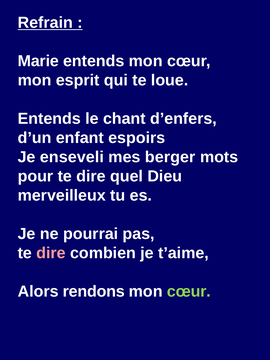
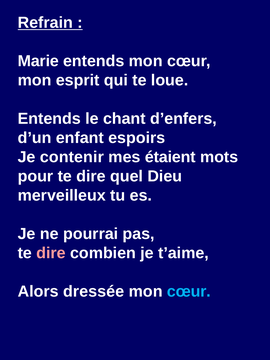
enseveli: enseveli -> contenir
berger: berger -> étaient
rendons: rendons -> dressée
cœur at (189, 292) colour: light green -> light blue
